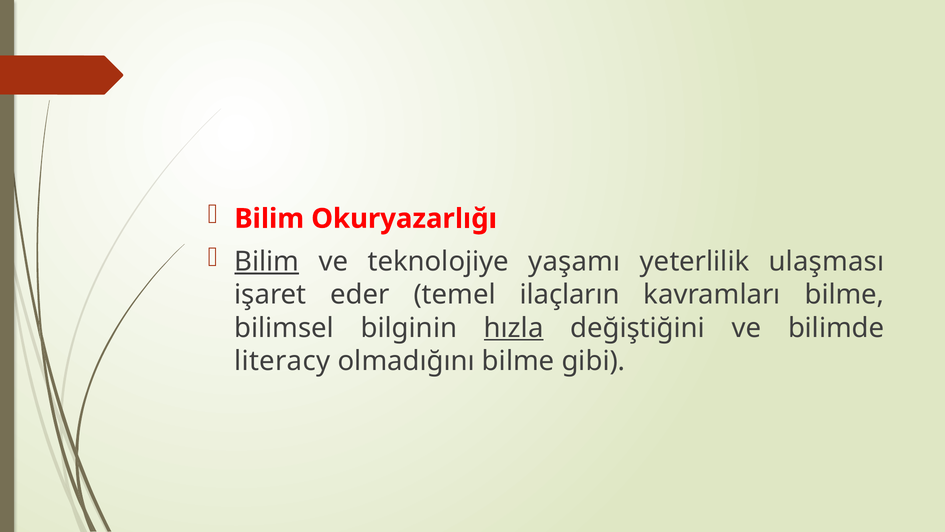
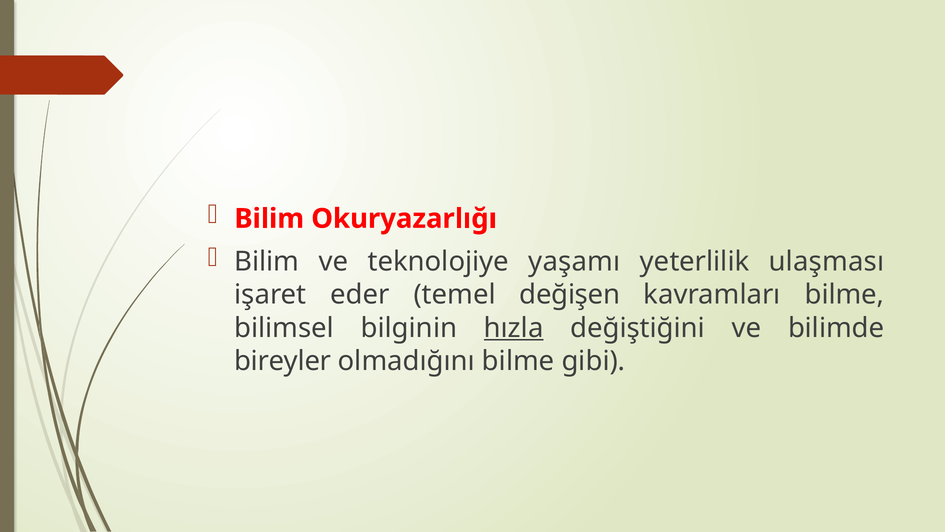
Bilim at (267, 261) underline: present -> none
ilaçların: ilaçların -> değişen
literacy: literacy -> bireyler
